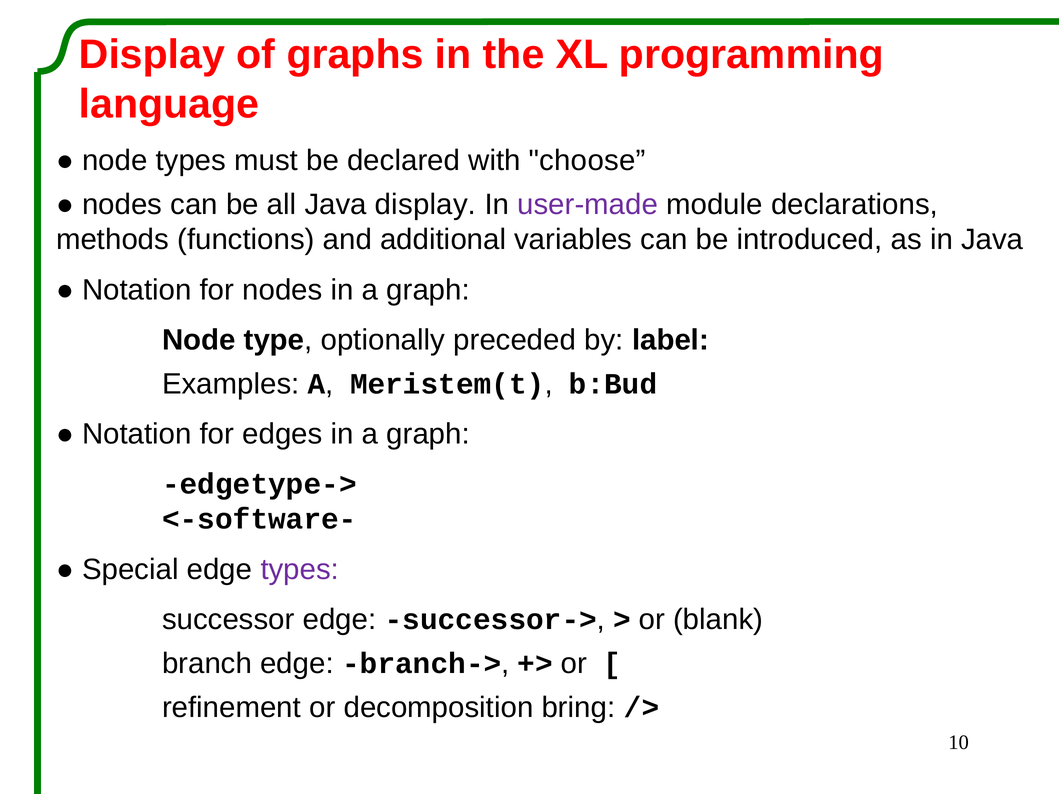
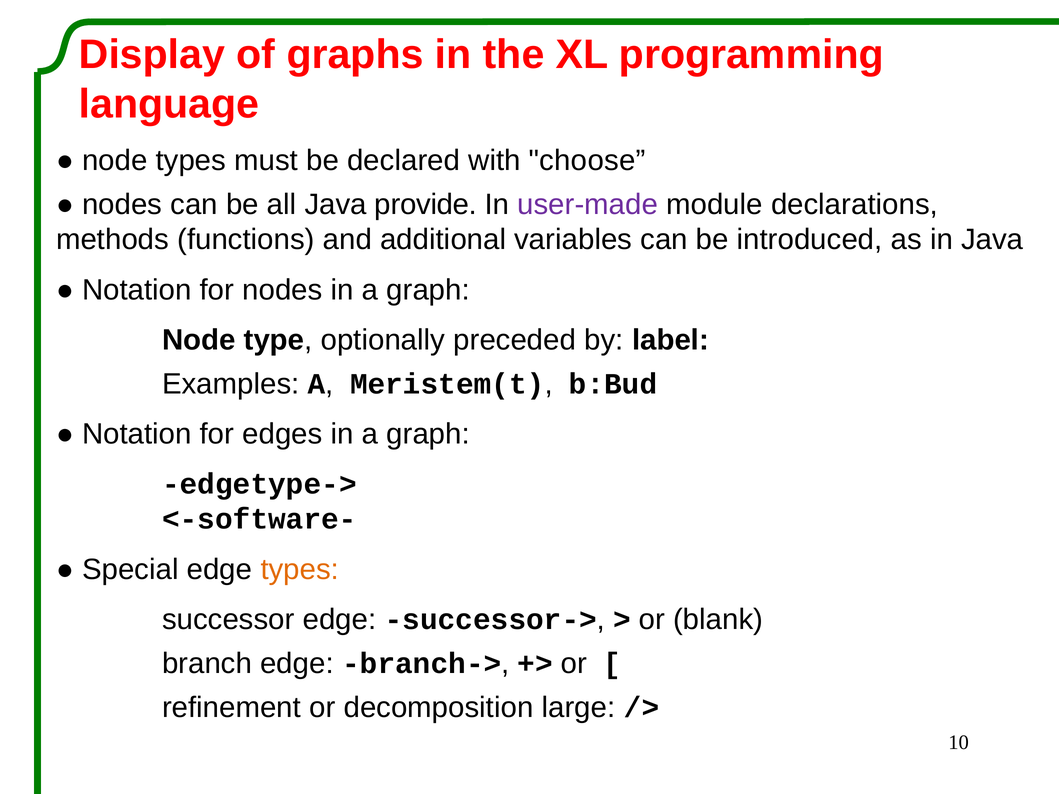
Java display: display -> provide
types at (300, 569) colour: purple -> orange
bring: bring -> large
